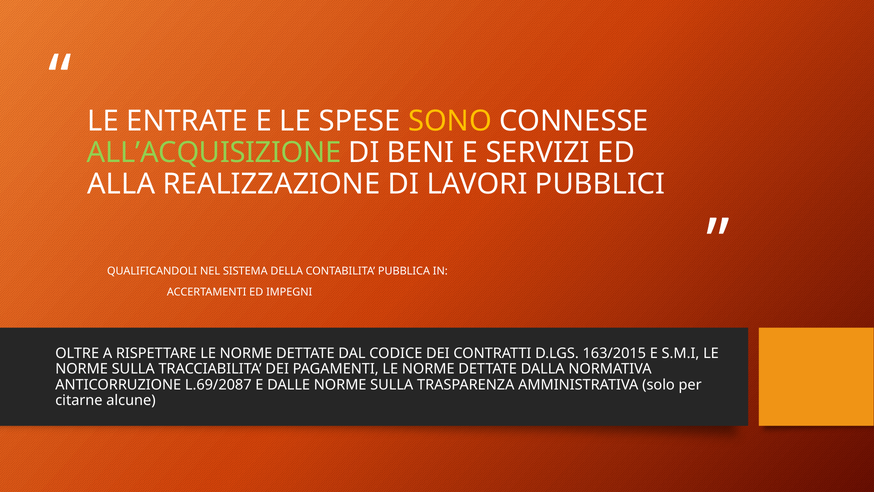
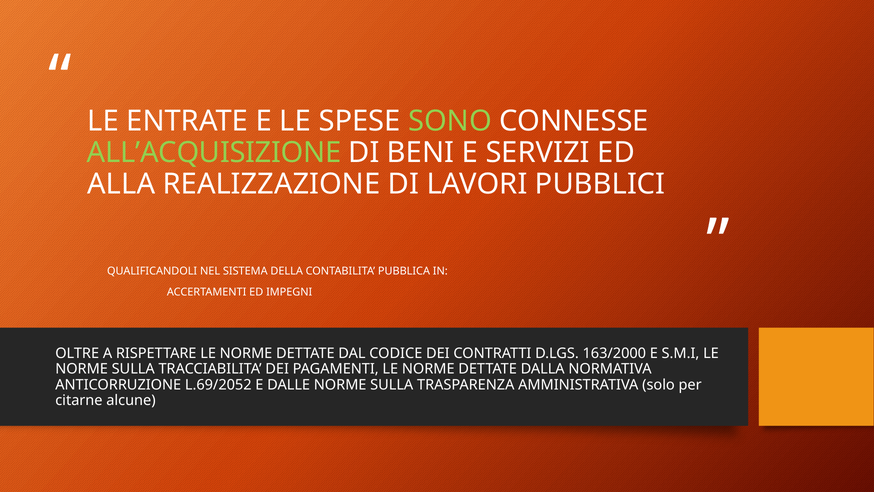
SONO colour: yellow -> light green
163/2015: 163/2015 -> 163/2000
L.69/2087: L.69/2087 -> L.69/2052
